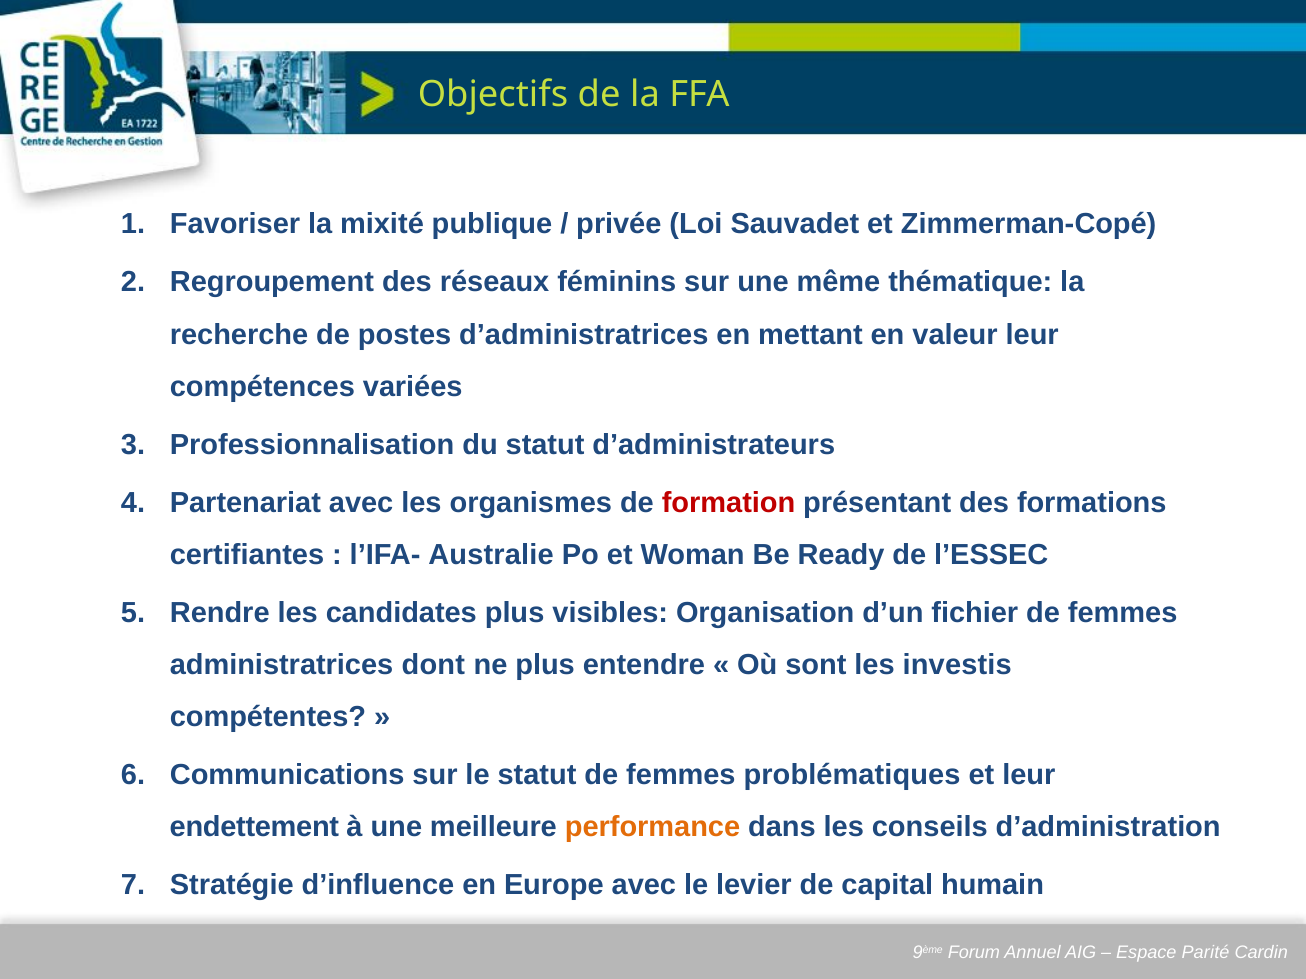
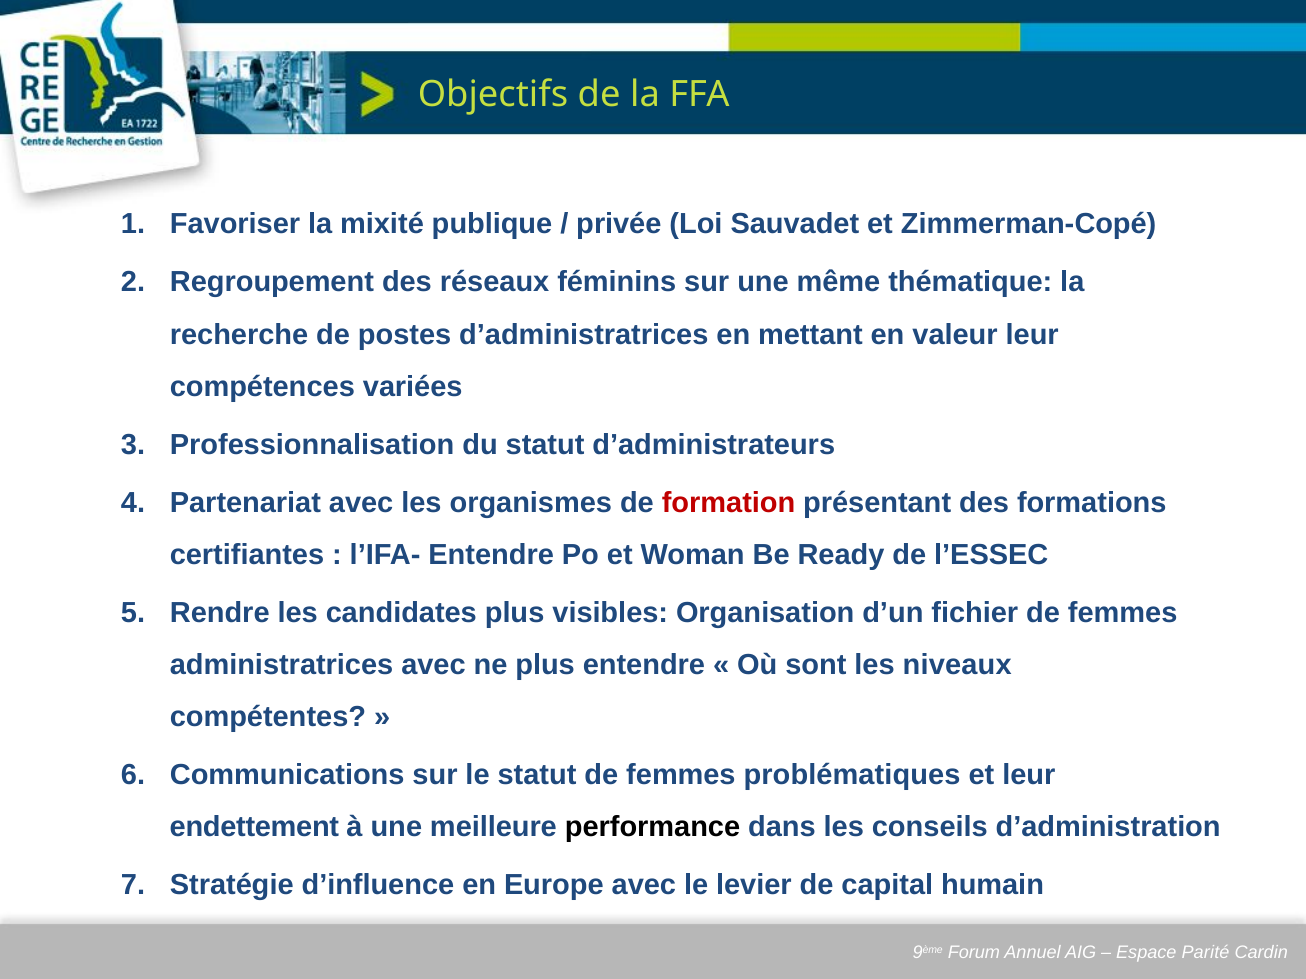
l’IFA- Australie: Australie -> Entendre
administratrices dont: dont -> avec
investis: investis -> niveaux
performance colour: orange -> black
